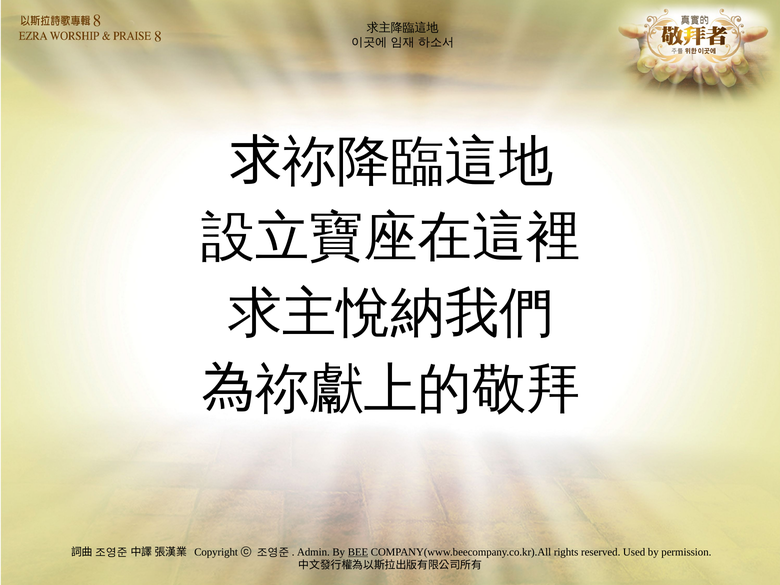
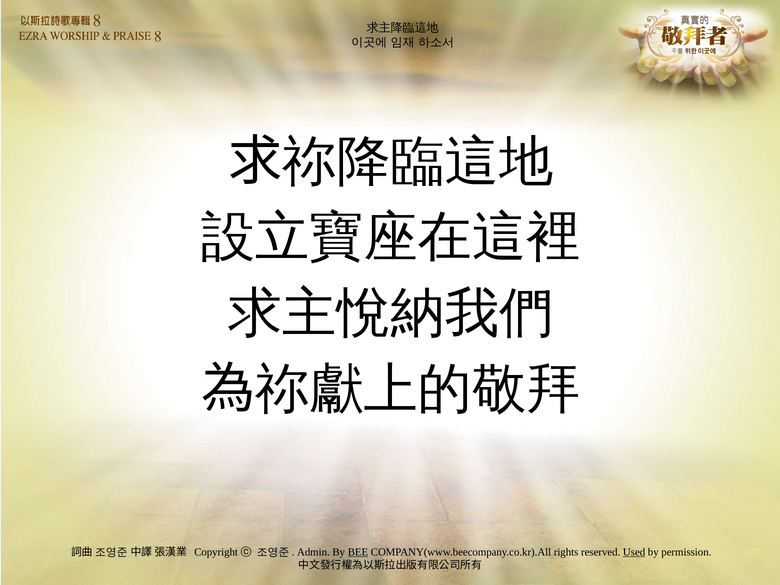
Used underline: none -> present
